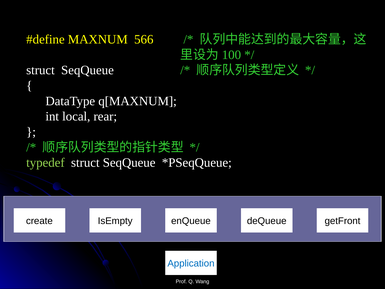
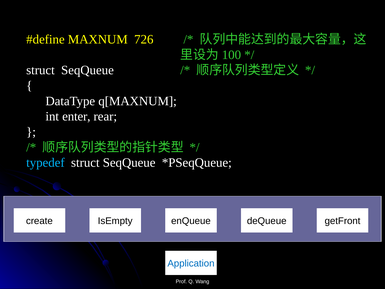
566: 566 -> 726
local: local -> enter
typedef colour: light green -> light blue
